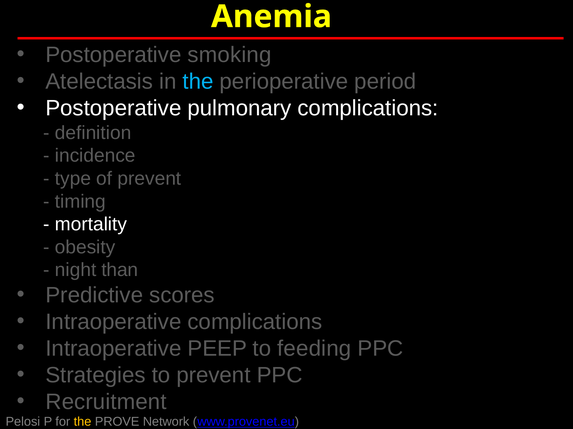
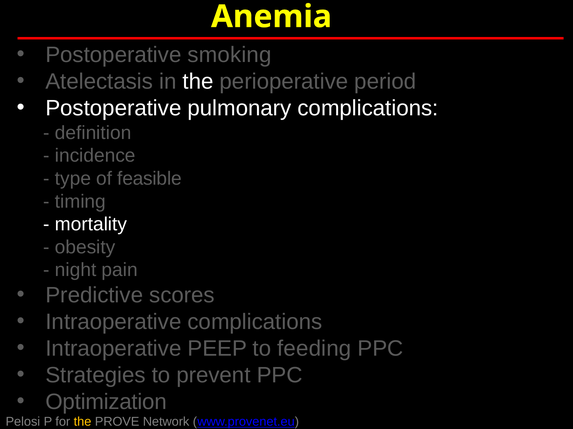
the at (198, 82) colour: light blue -> white
of prevent: prevent -> feasible
than: than -> pain
Recruitment: Recruitment -> Optimization
